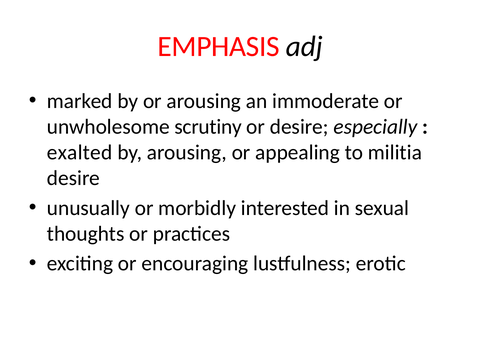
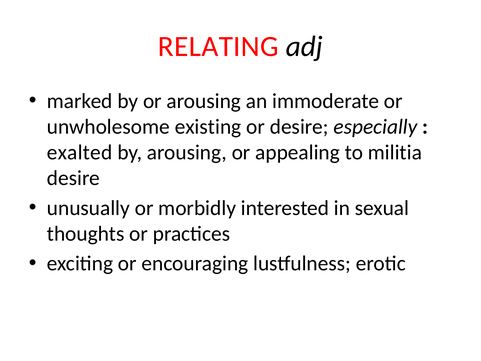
EMPHASIS: EMPHASIS -> RELATING
scrutiny: scrutiny -> existing
